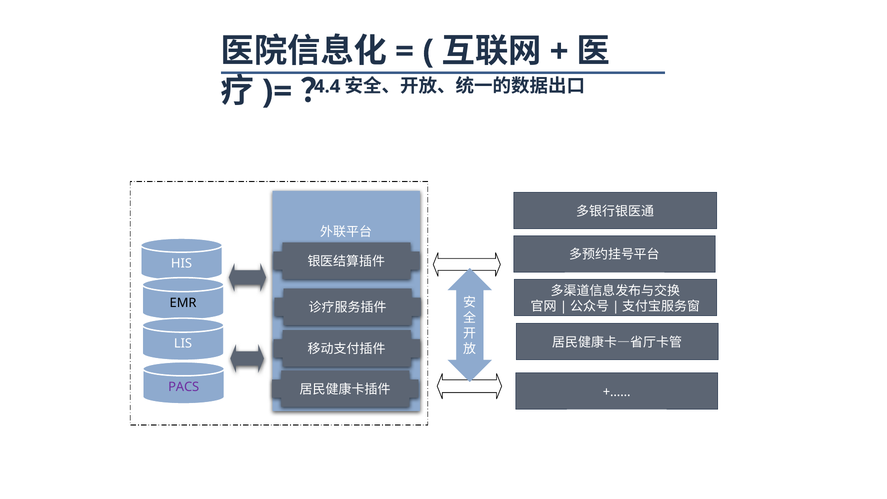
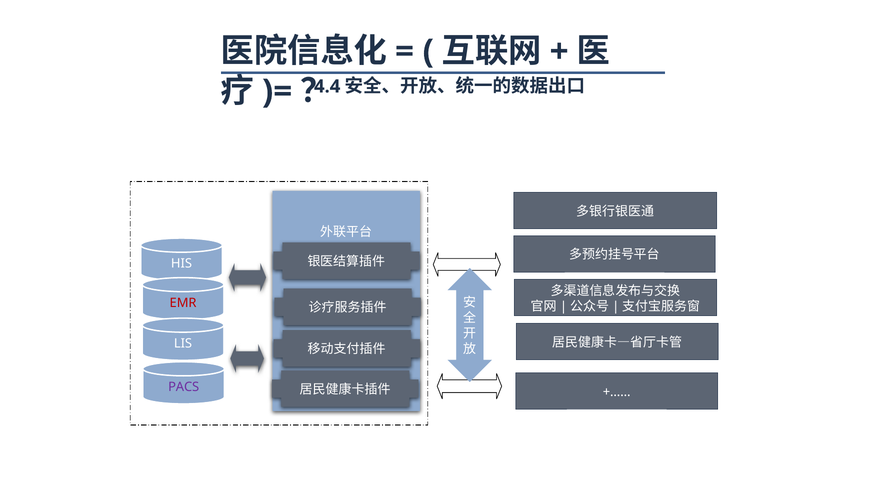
EMR colour: black -> red
